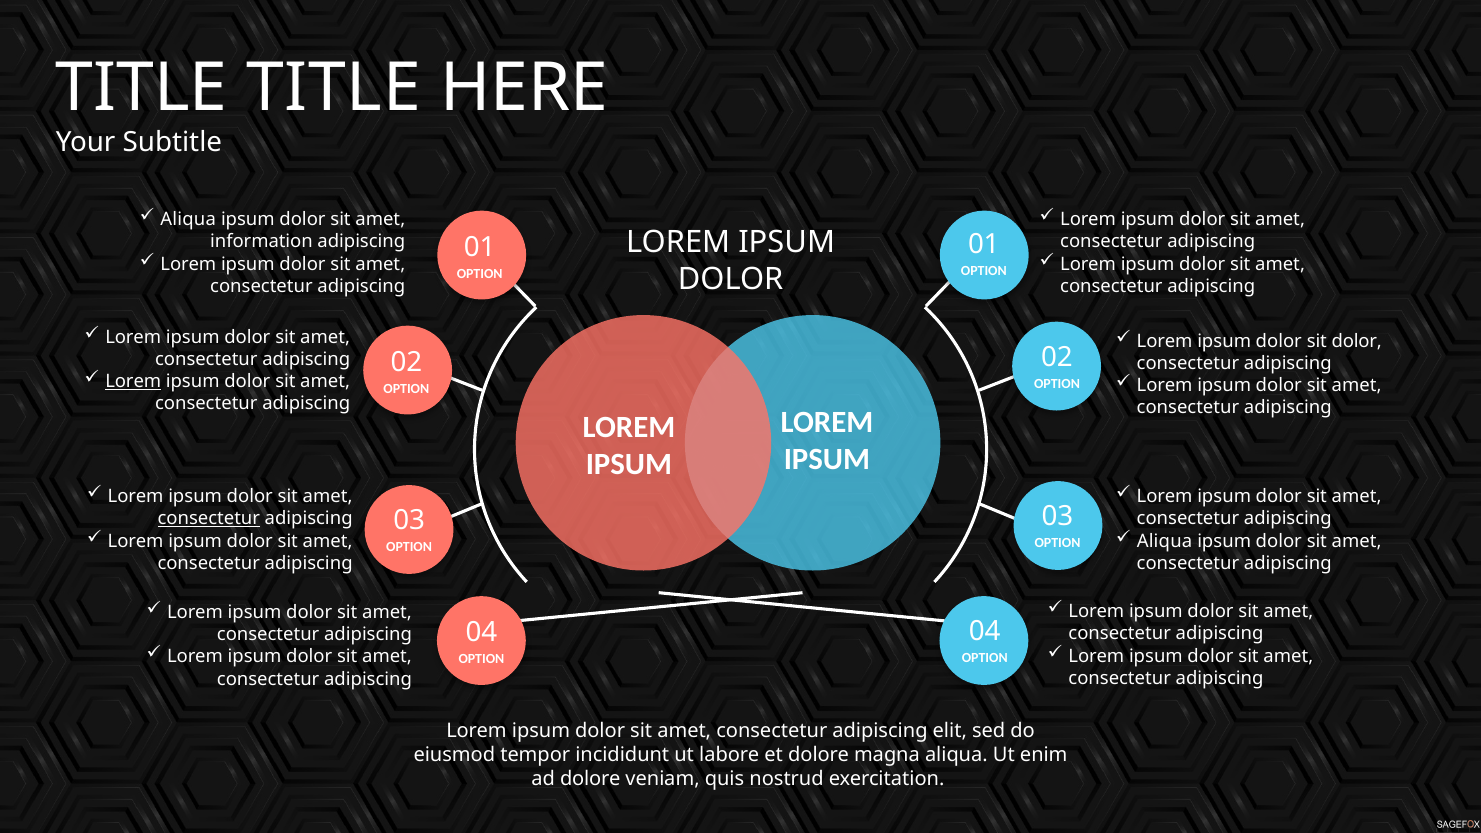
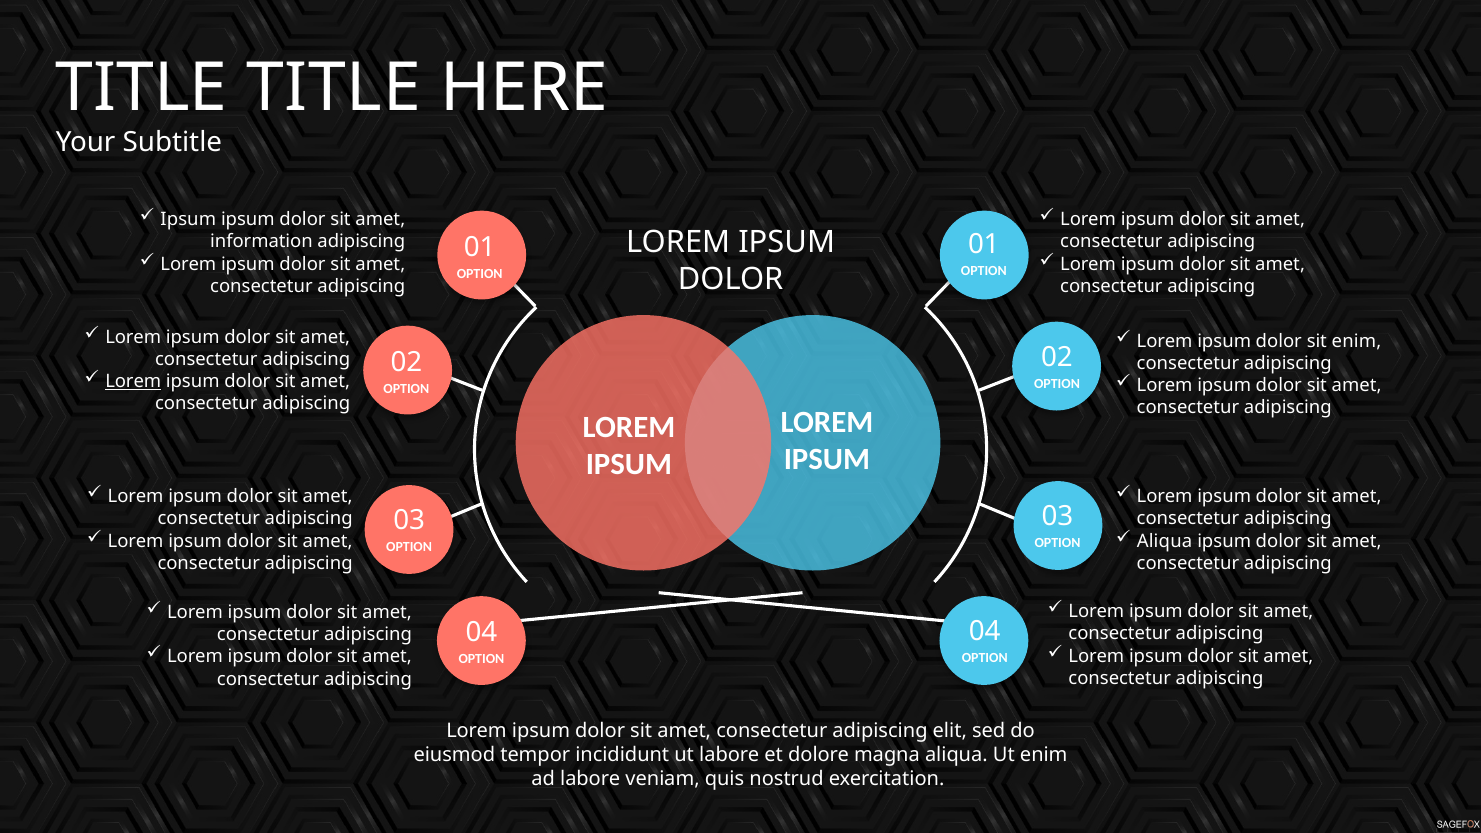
Aliqua at (188, 220): Aliqua -> Ipsum
sit dolor: dolor -> enim
consectetur at (209, 519) underline: present -> none
ad dolore: dolore -> labore
